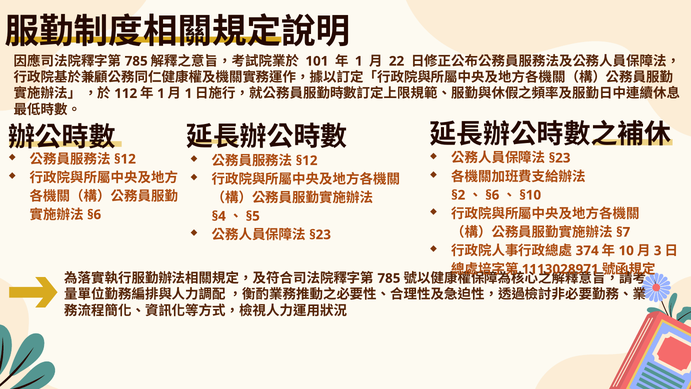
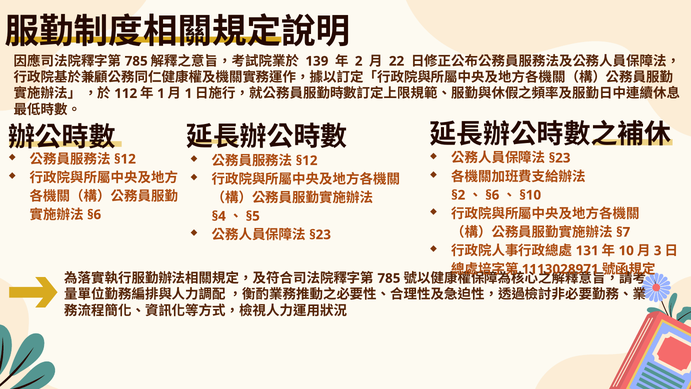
101: 101 -> 139
1 at (359, 61): 1 -> 2
374: 374 -> 131
